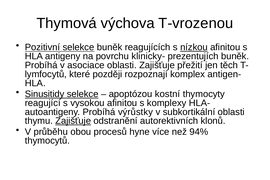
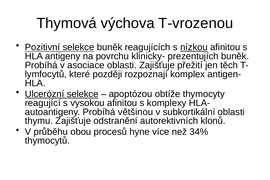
Sinusitidy: Sinusitidy -> Ulcerózní
kostní: kostní -> obtíže
výrůstky: výrůstky -> většinou
Zajišťuje at (73, 121) underline: present -> none
94%: 94% -> 34%
